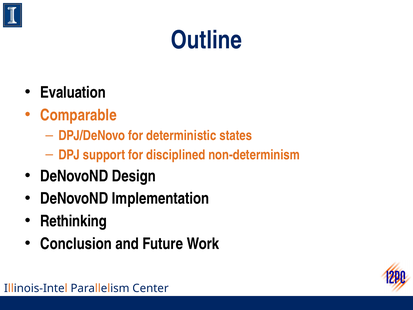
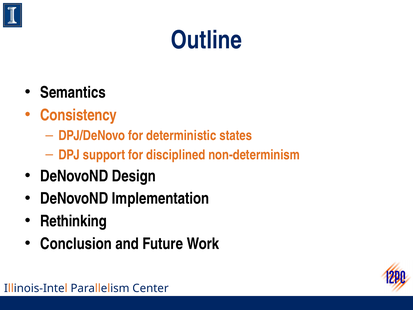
Evaluation: Evaluation -> Semantics
Comparable: Comparable -> Consistency
